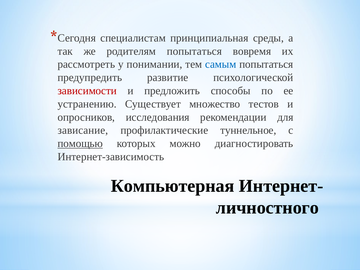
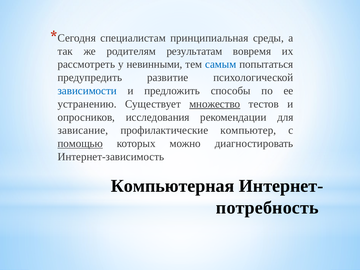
родителям попытаться: попытаться -> результатам
понимании: понимании -> невинными
зависимости colour: red -> blue
множество underline: none -> present
туннельное: туннельное -> компьютер
личностного: личностного -> потребность
